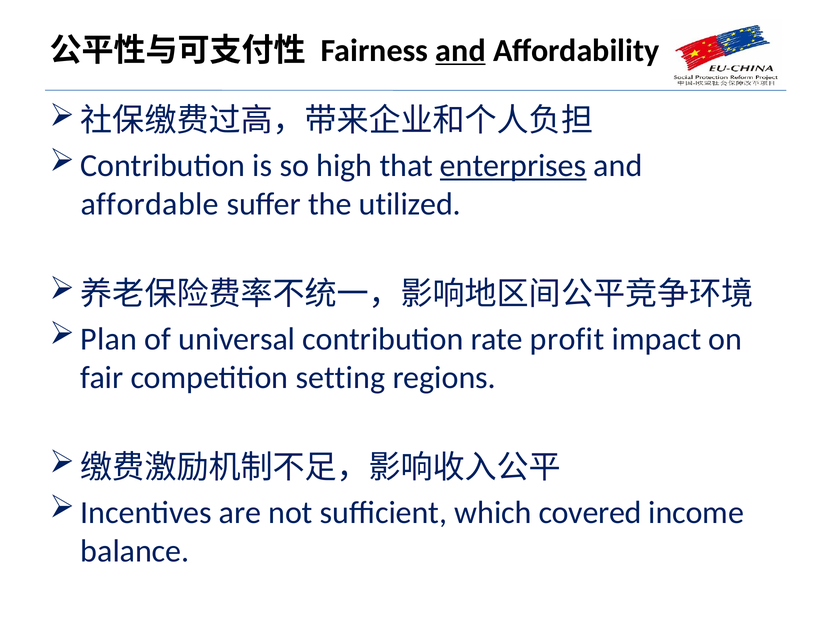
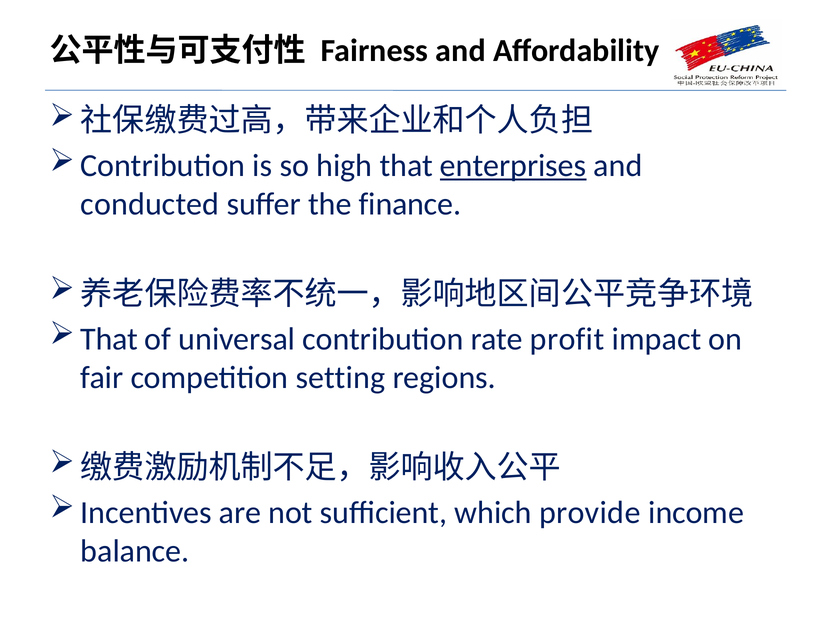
and at (461, 50) underline: present -> none
affordable: affordable -> conducted
utilized: utilized -> finance
Plan at (109, 339): Plan -> That
covered: covered -> provide
